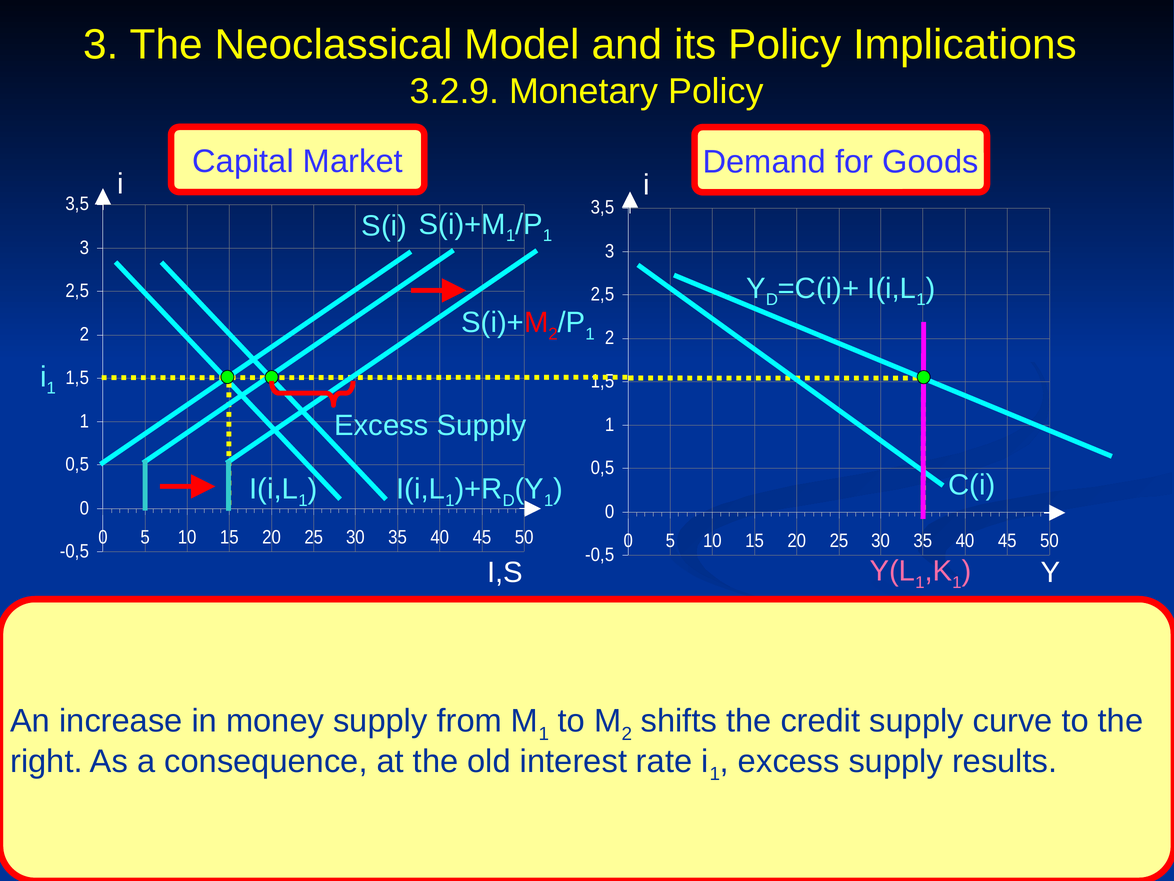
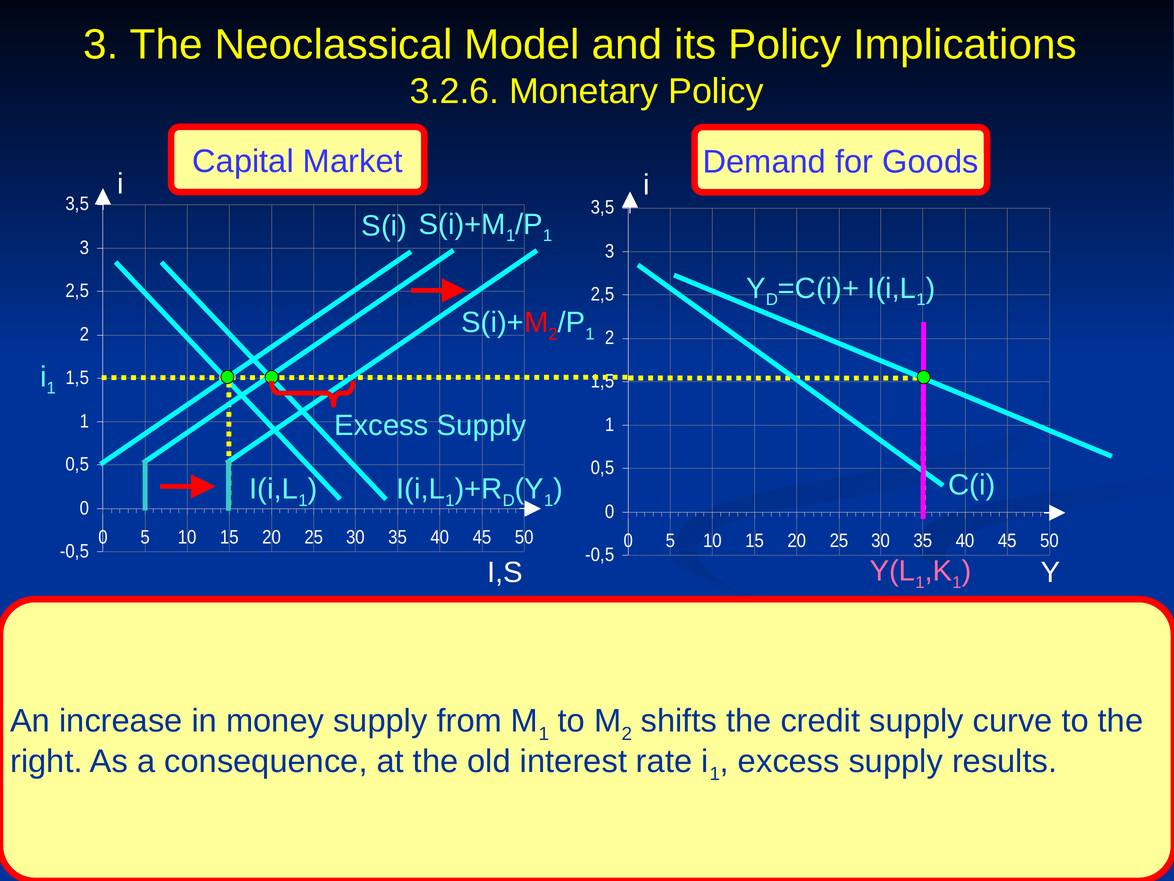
3.2.9: 3.2.9 -> 3.2.6
